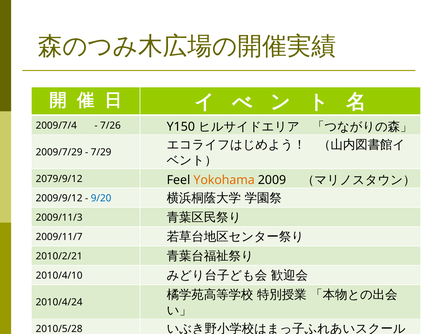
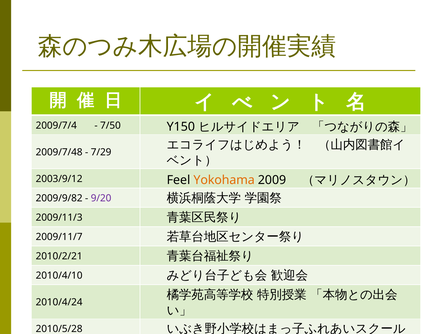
7/26: 7/26 -> 7/50
2009/7/29: 2009/7/29 -> 2009/7/48
2079/9/12: 2079/9/12 -> 2003/9/12
2009/9/12: 2009/9/12 -> 2009/9/82
9/20 colour: blue -> purple
